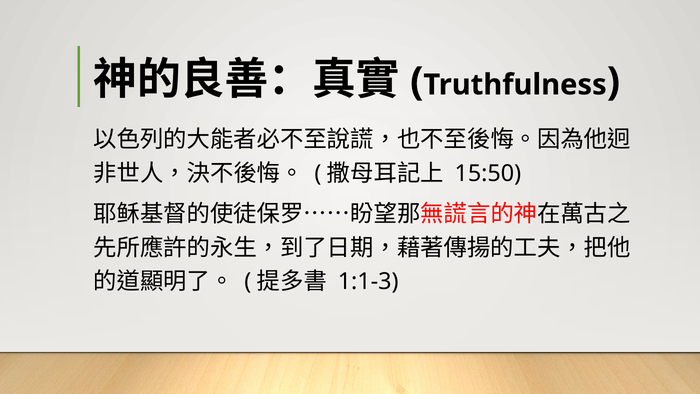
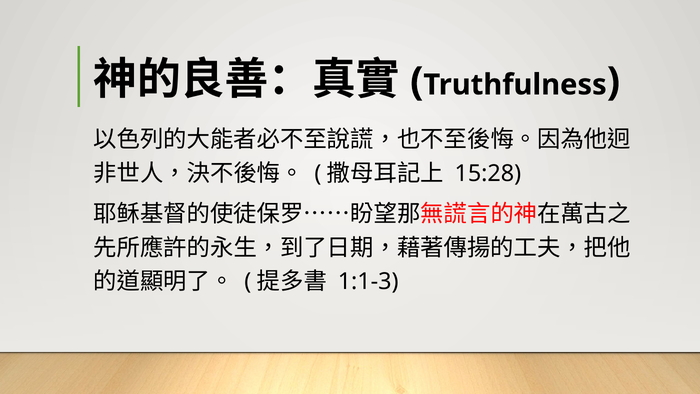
15:50: 15:50 -> 15:28
